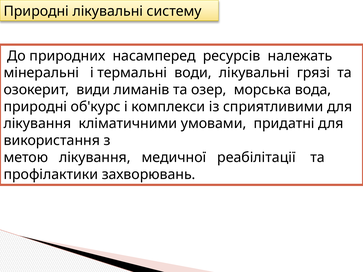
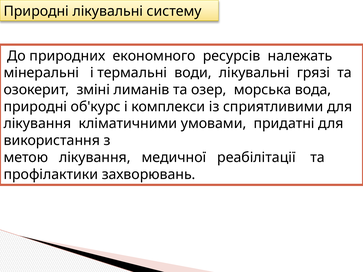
насамперед: насамперед -> економного
види: види -> зміні
